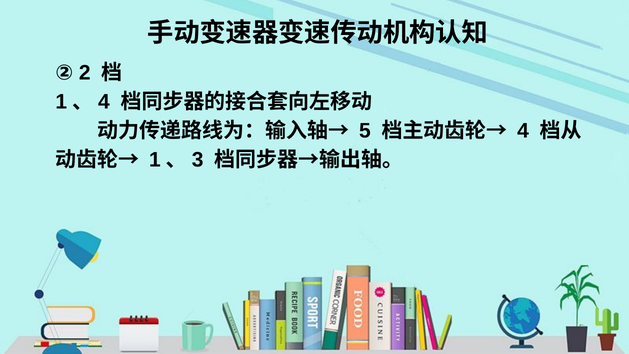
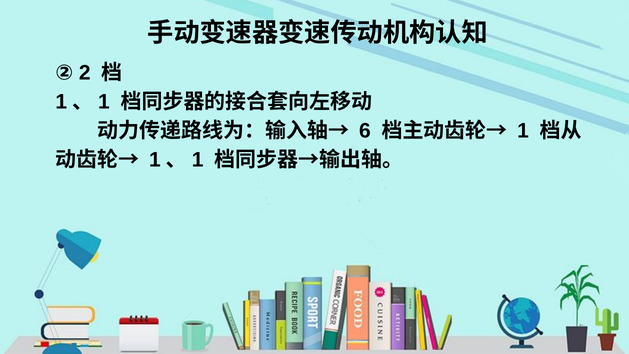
4 at (104, 102): 4 -> 1
5: 5 -> 6
4 at (523, 131): 4 -> 1
3 at (198, 160): 3 -> 1
